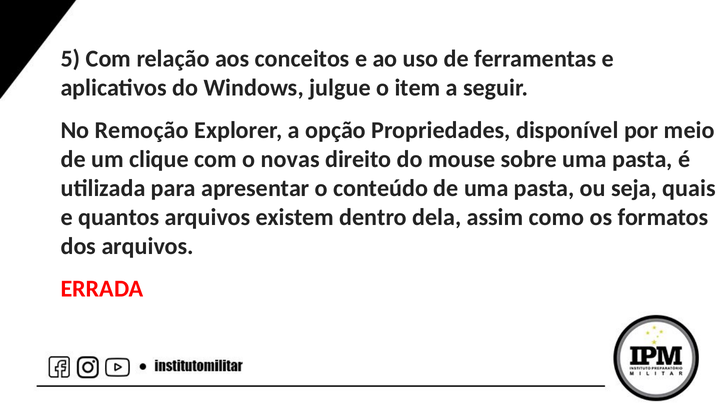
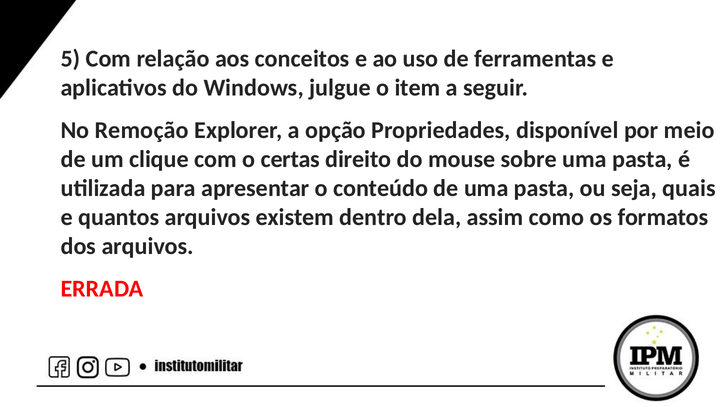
novas: novas -> certas
